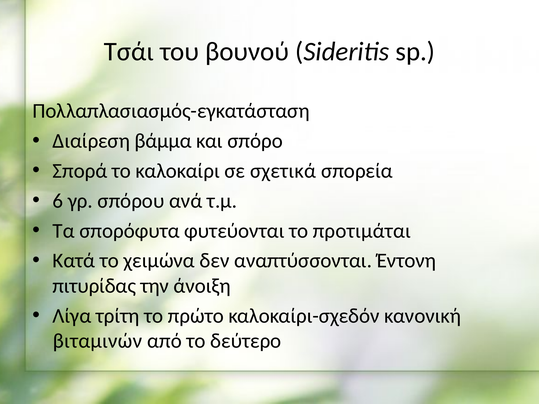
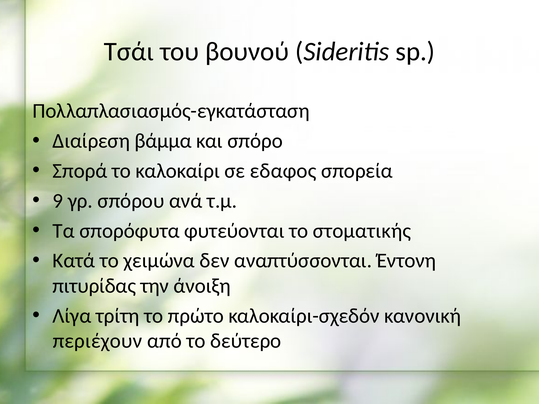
σχετικά: σχετικά -> εδαφος
6: 6 -> 9
προτιμάται: προτιμάται -> στοματικής
βιταμινών: βιταμινών -> περιέχουν
